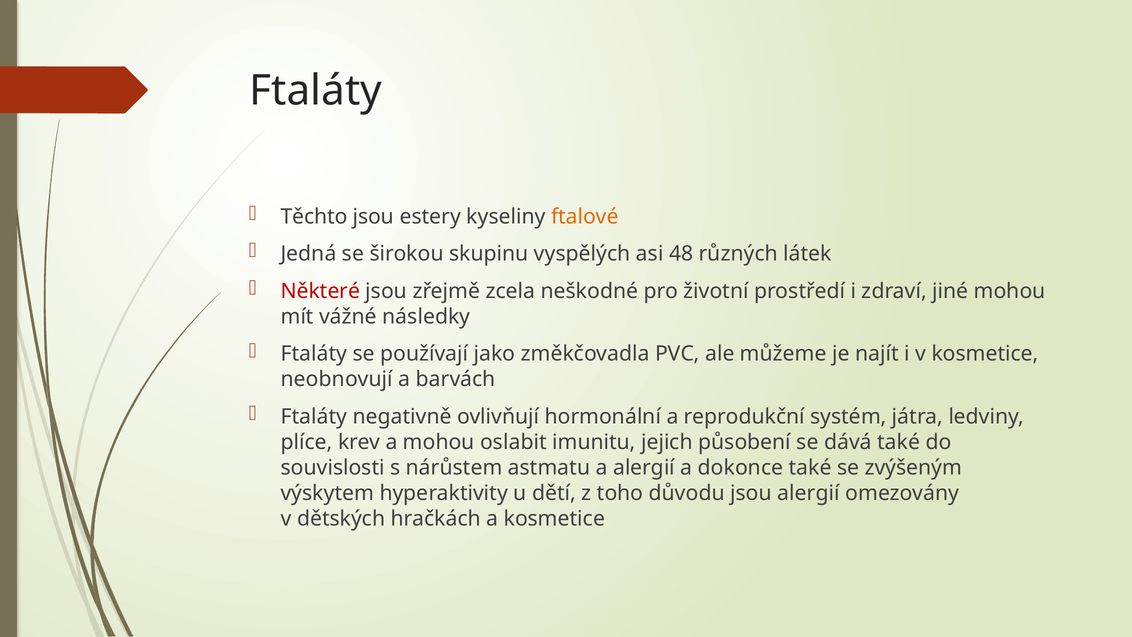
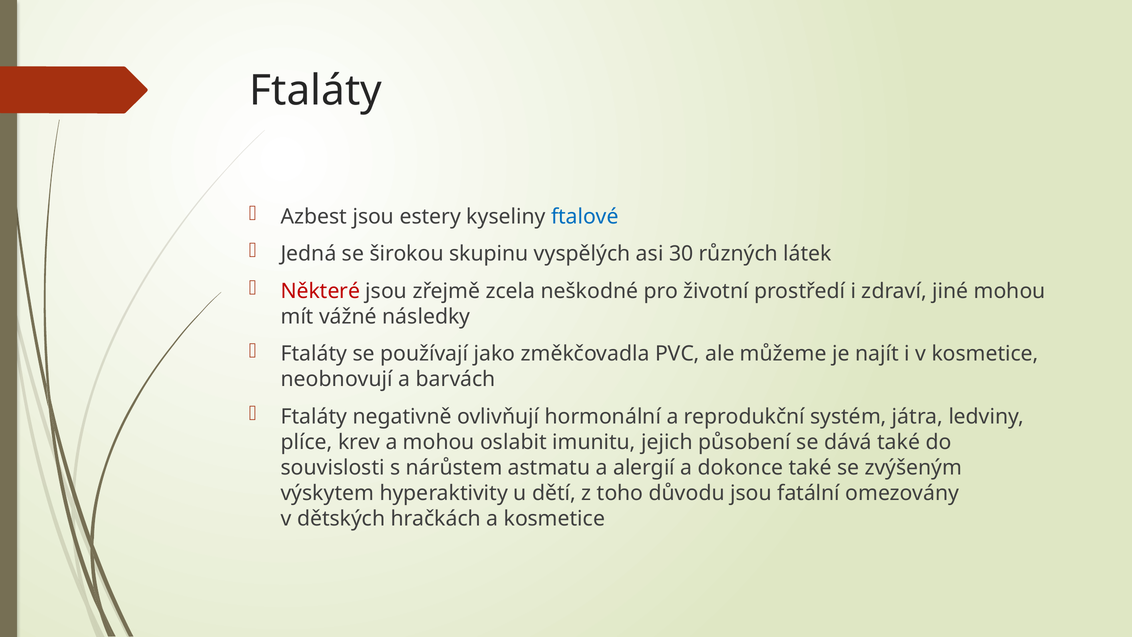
Těchto: Těchto -> Azbest
ftalové colour: orange -> blue
48: 48 -> 30
jsou alergií: alergií -> fatální
